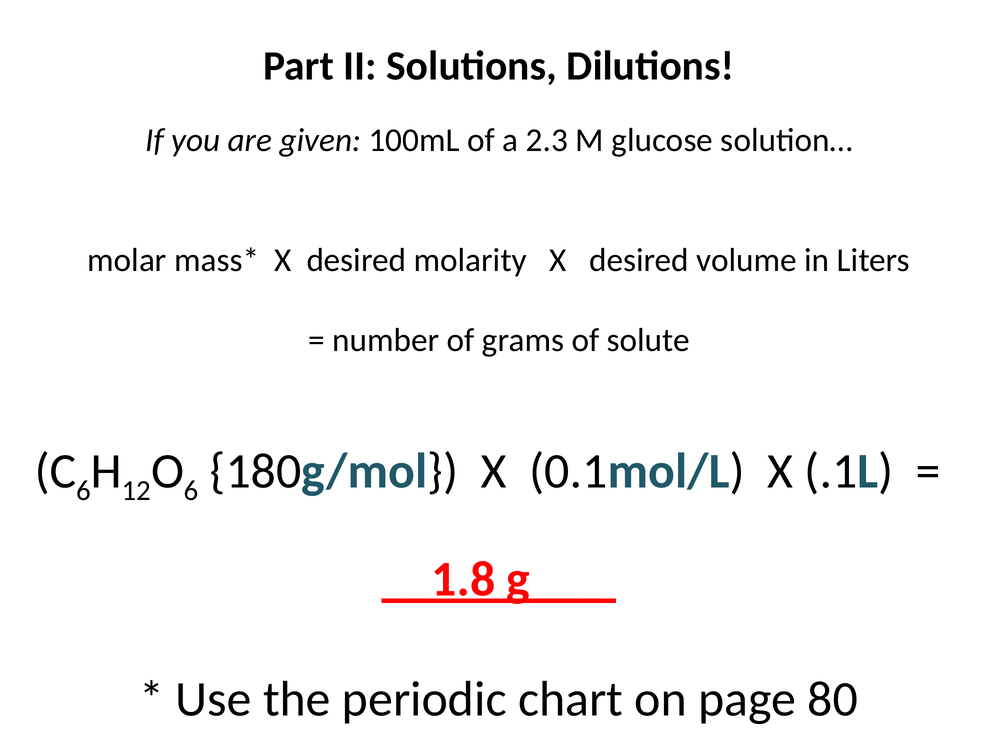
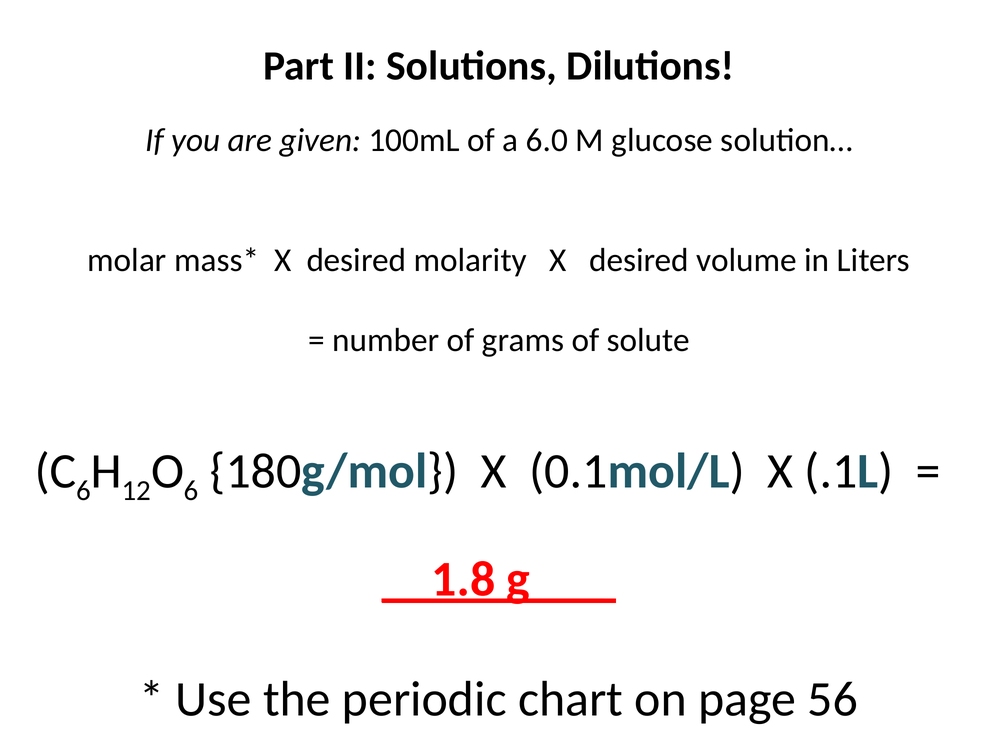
2.3: 2.3 -> 6.0
80: 80 -> 56
